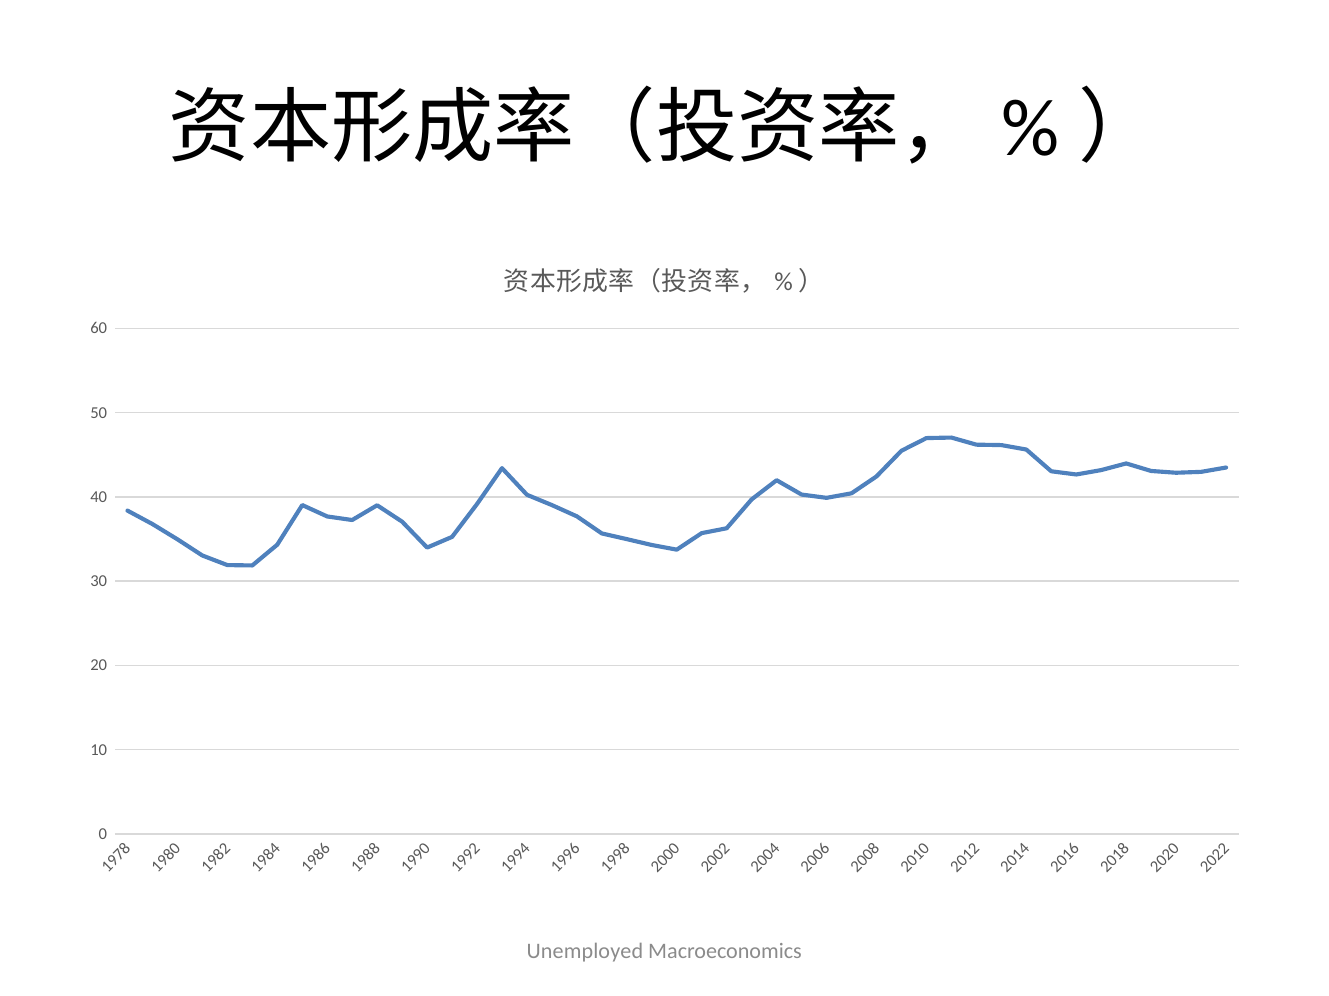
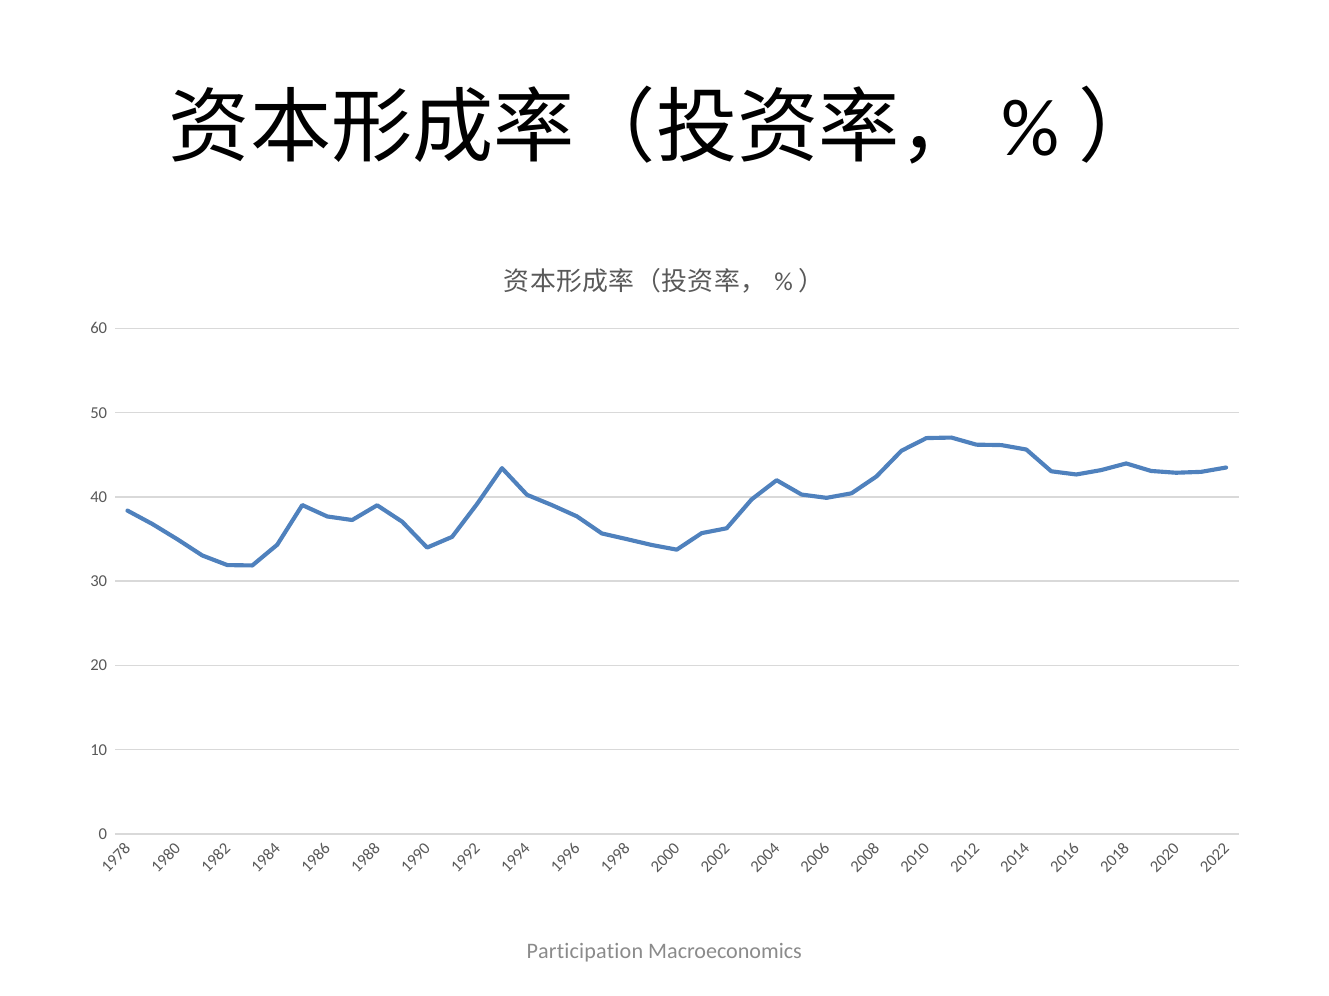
Unemployed: Unemployed -> Participation
